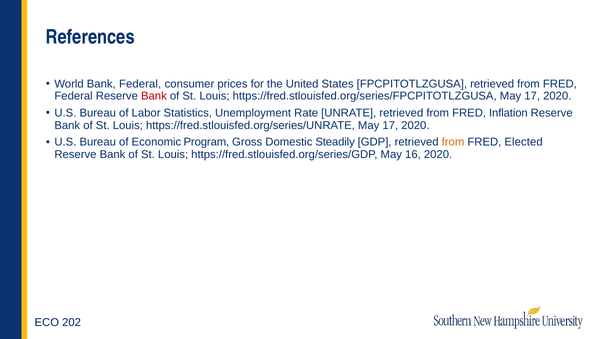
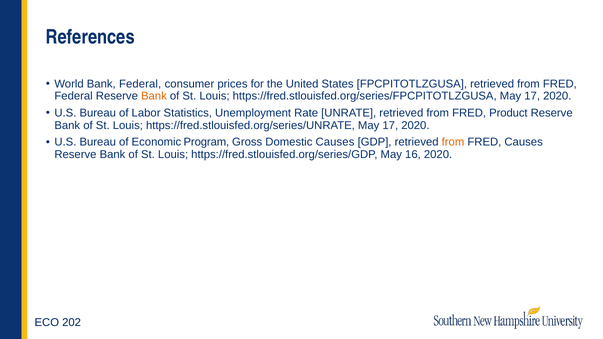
Bank at (154, 96) colour: red -> orange
Inflation: Inflation -> Product
Domestic Steadily: Steadily -> Causes
FRED Elected: Elected -> Causes
